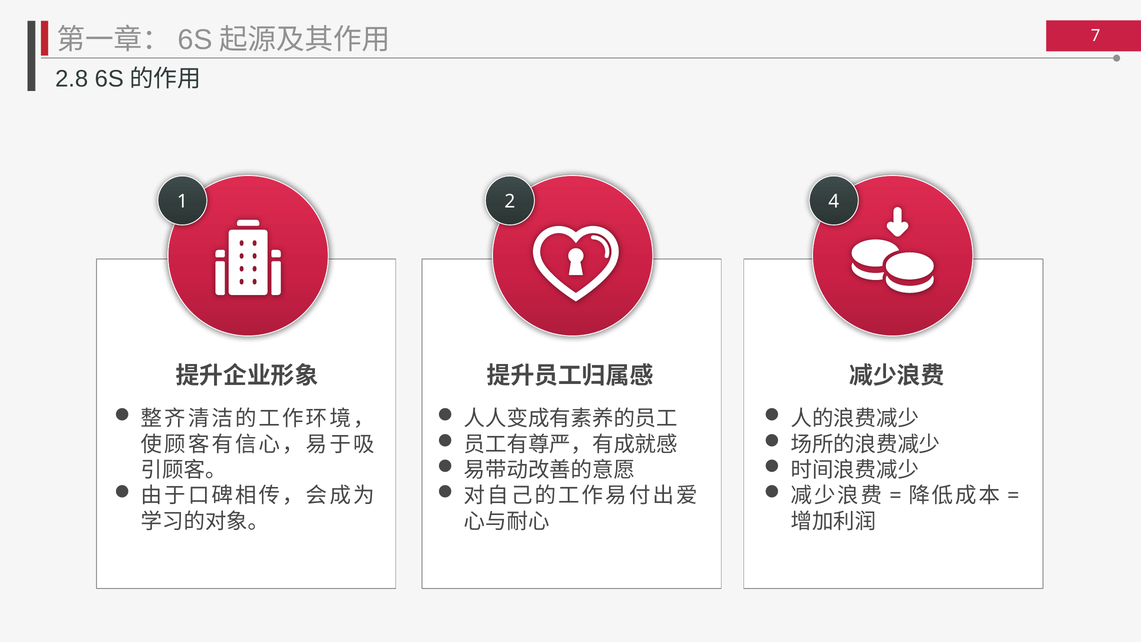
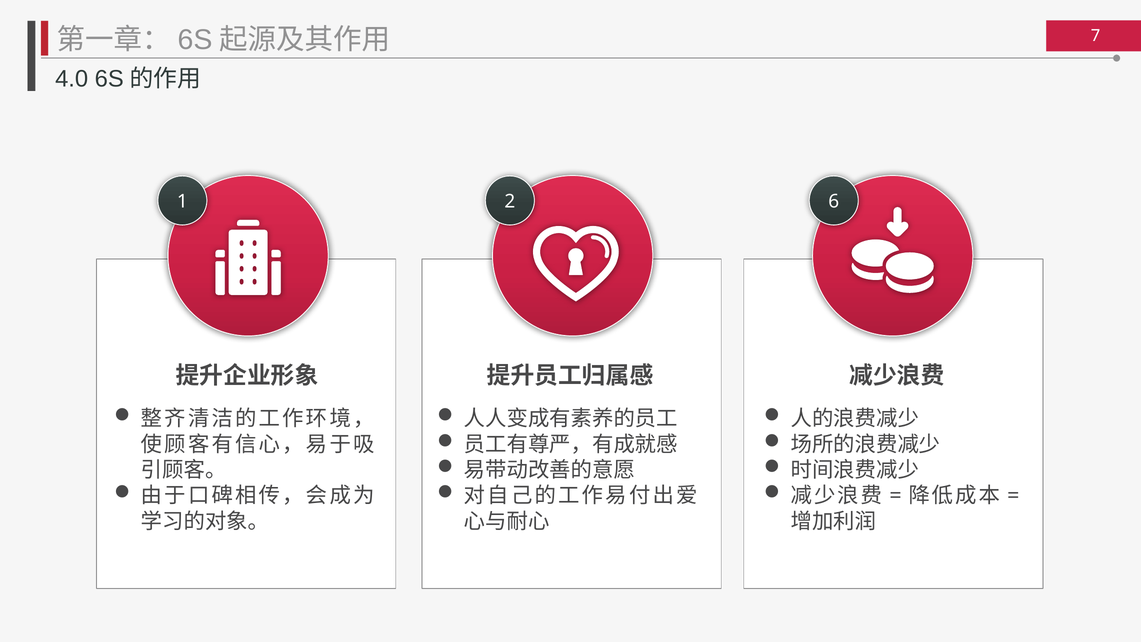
2.8: 2.8 -> 4.0
4: 4 -> 6
